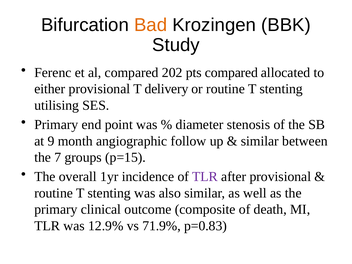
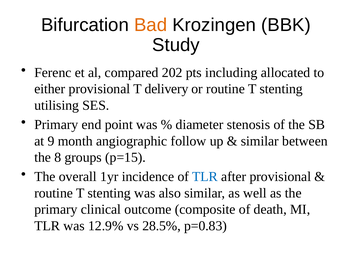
pts compared: compared -> including
7: 7 -> 8
TLR at (205, 177) colour: purple -> blue
71.9%: 71.9% -> 28.5%
